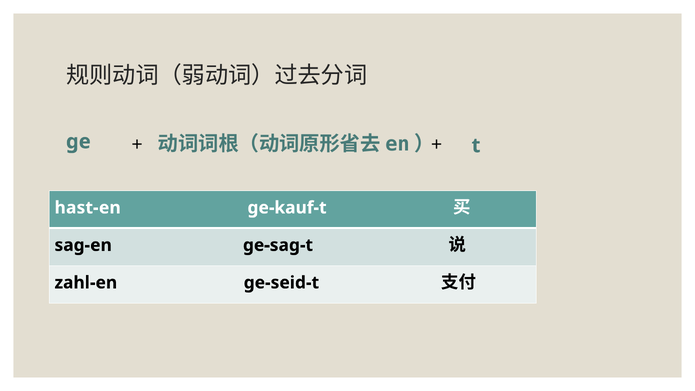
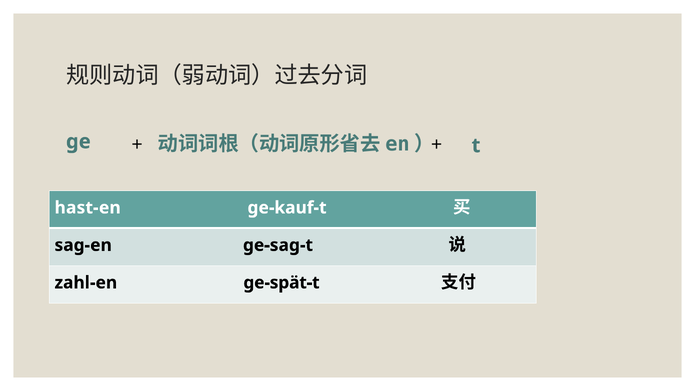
ge-seid-t: ge-seid-t -> ge-spät-t
